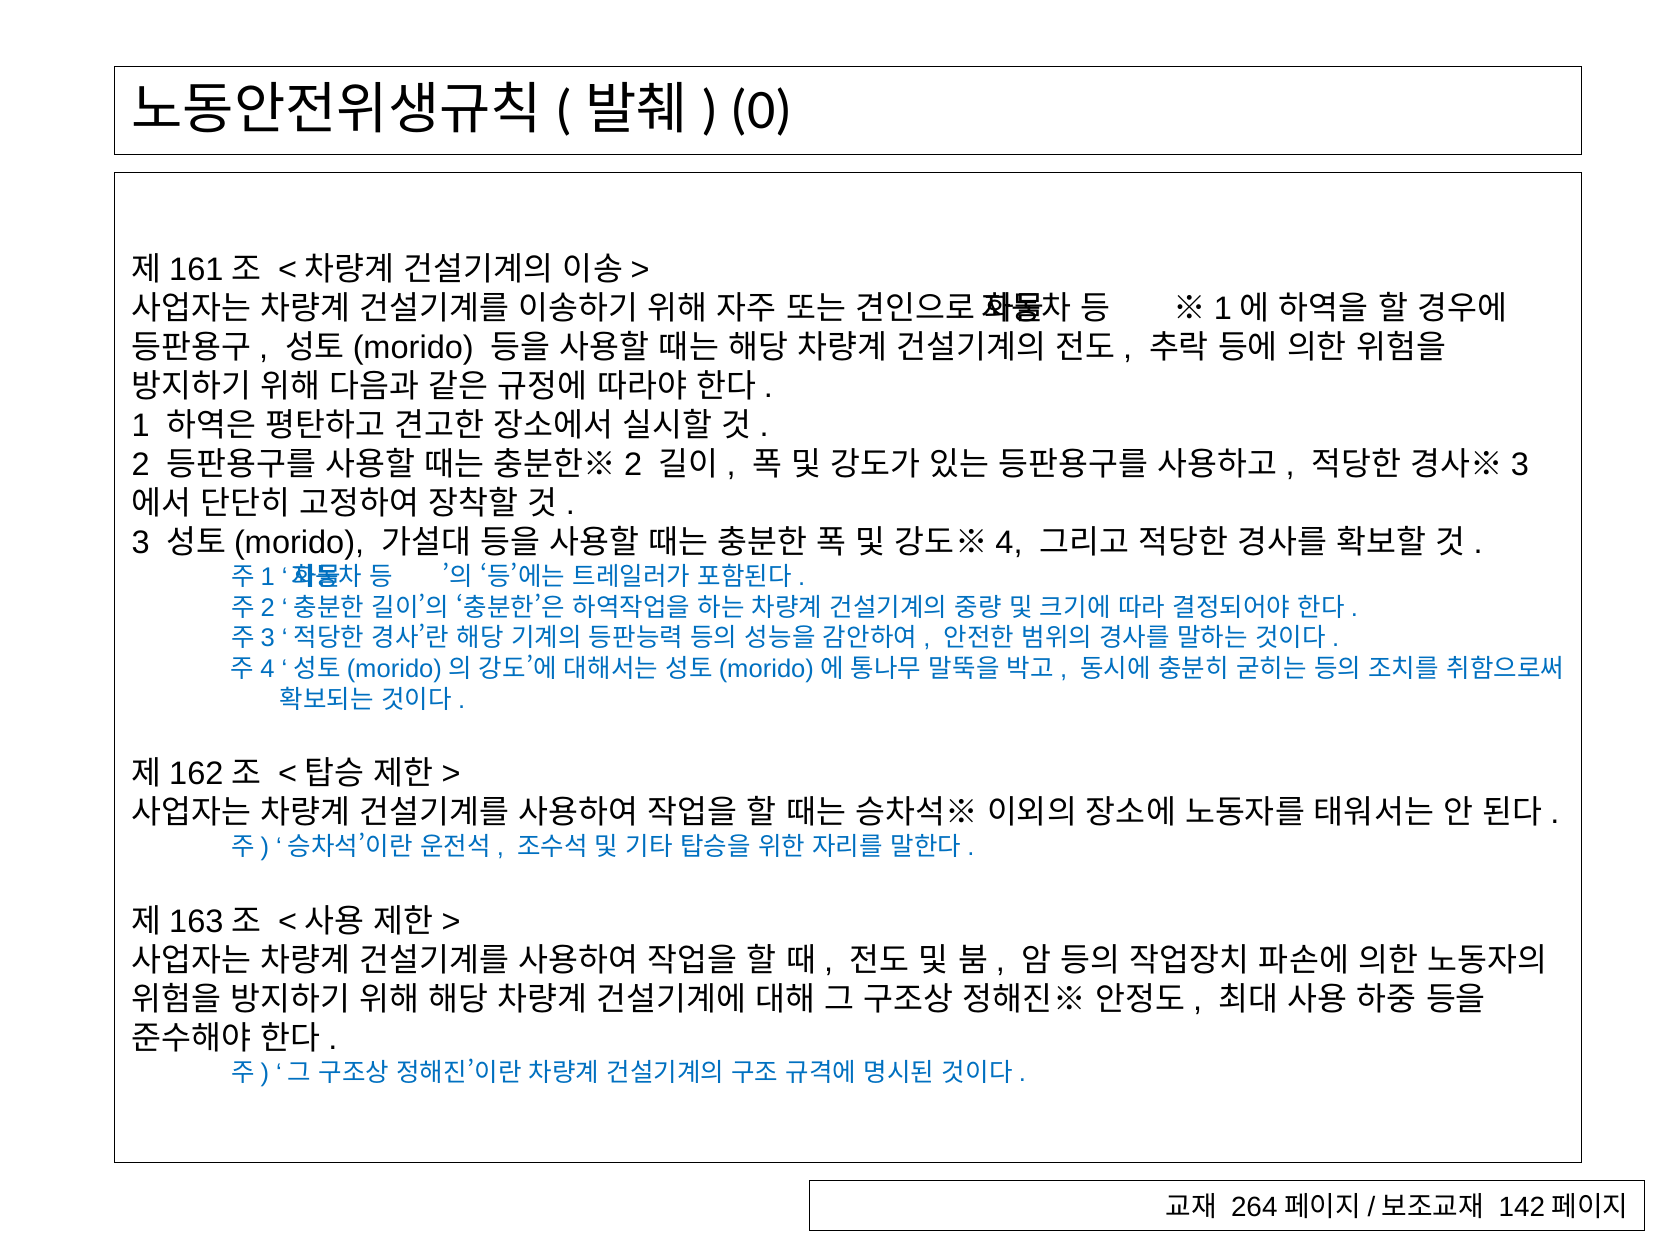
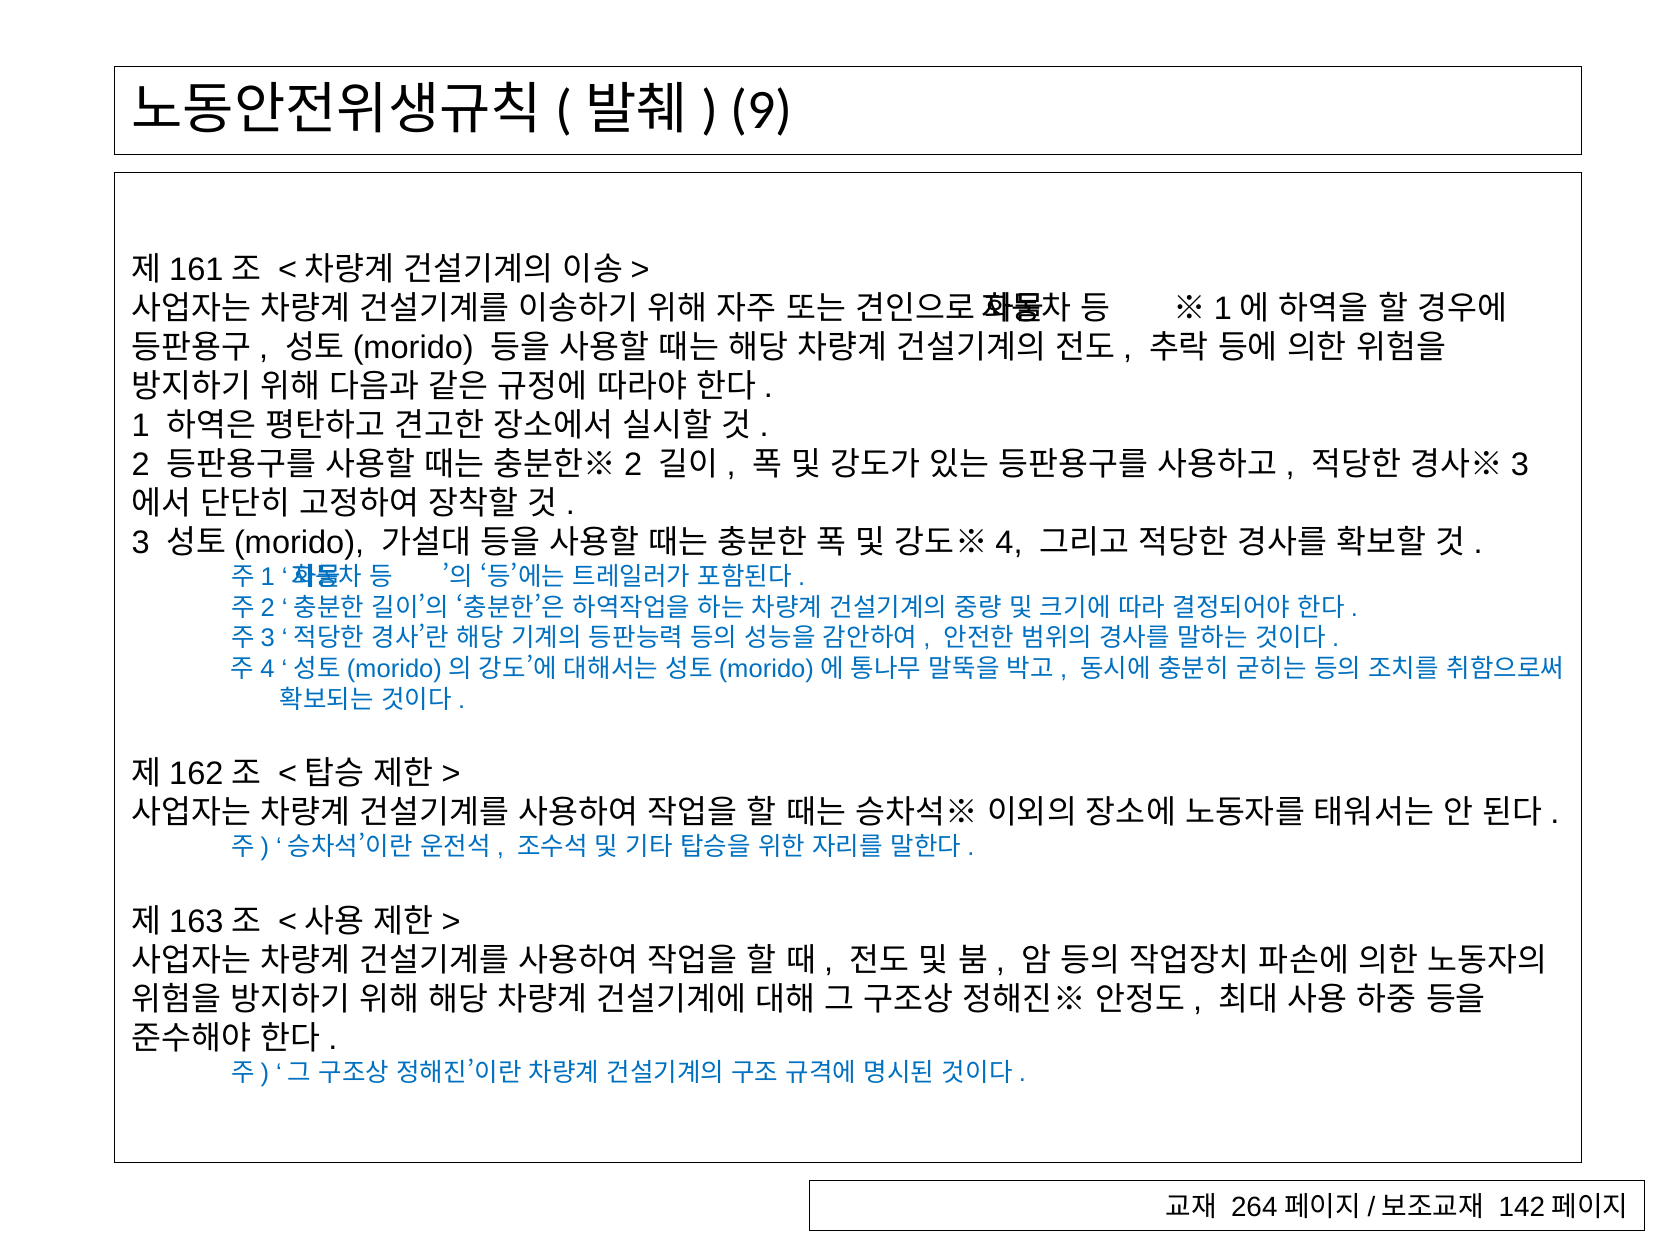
0: 0 -> 9
